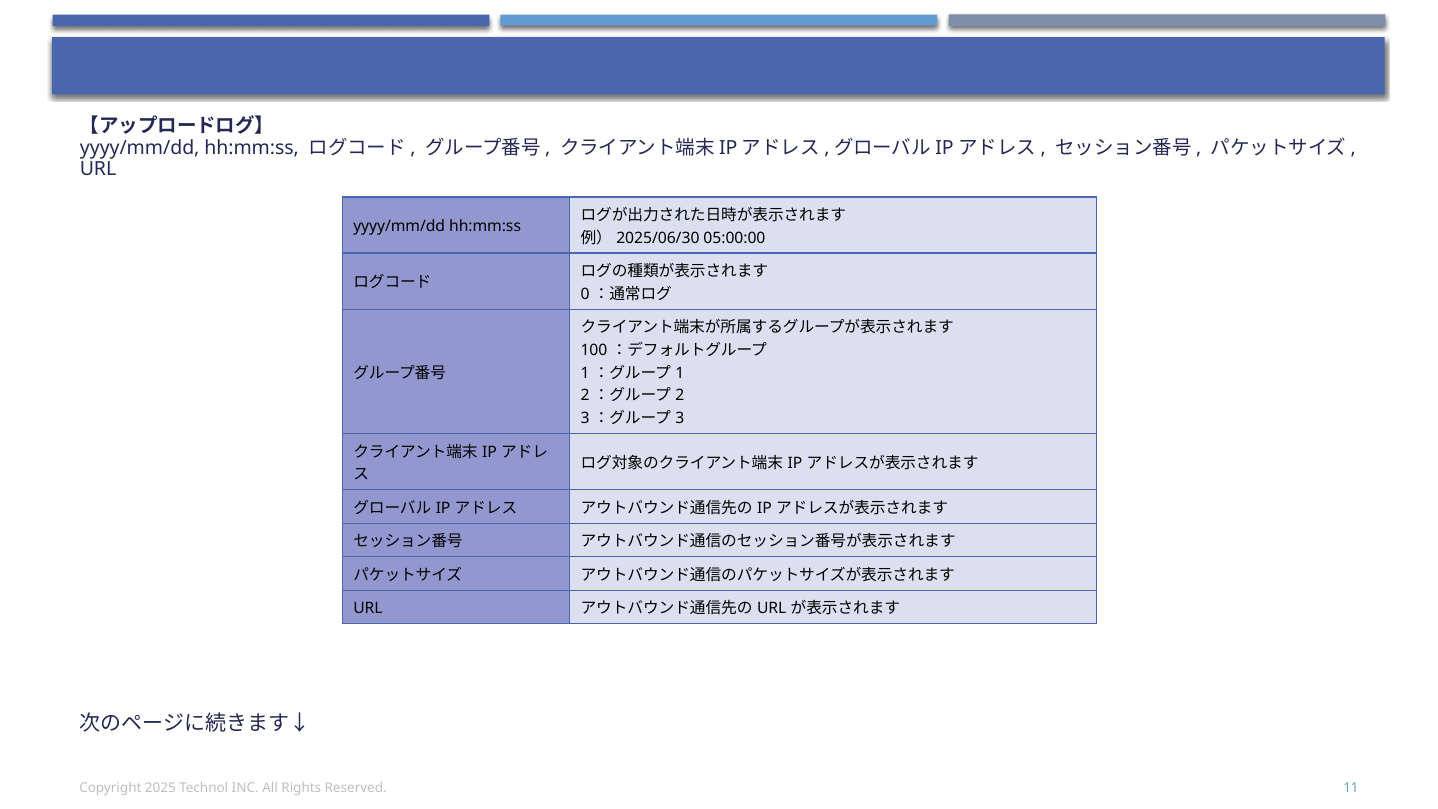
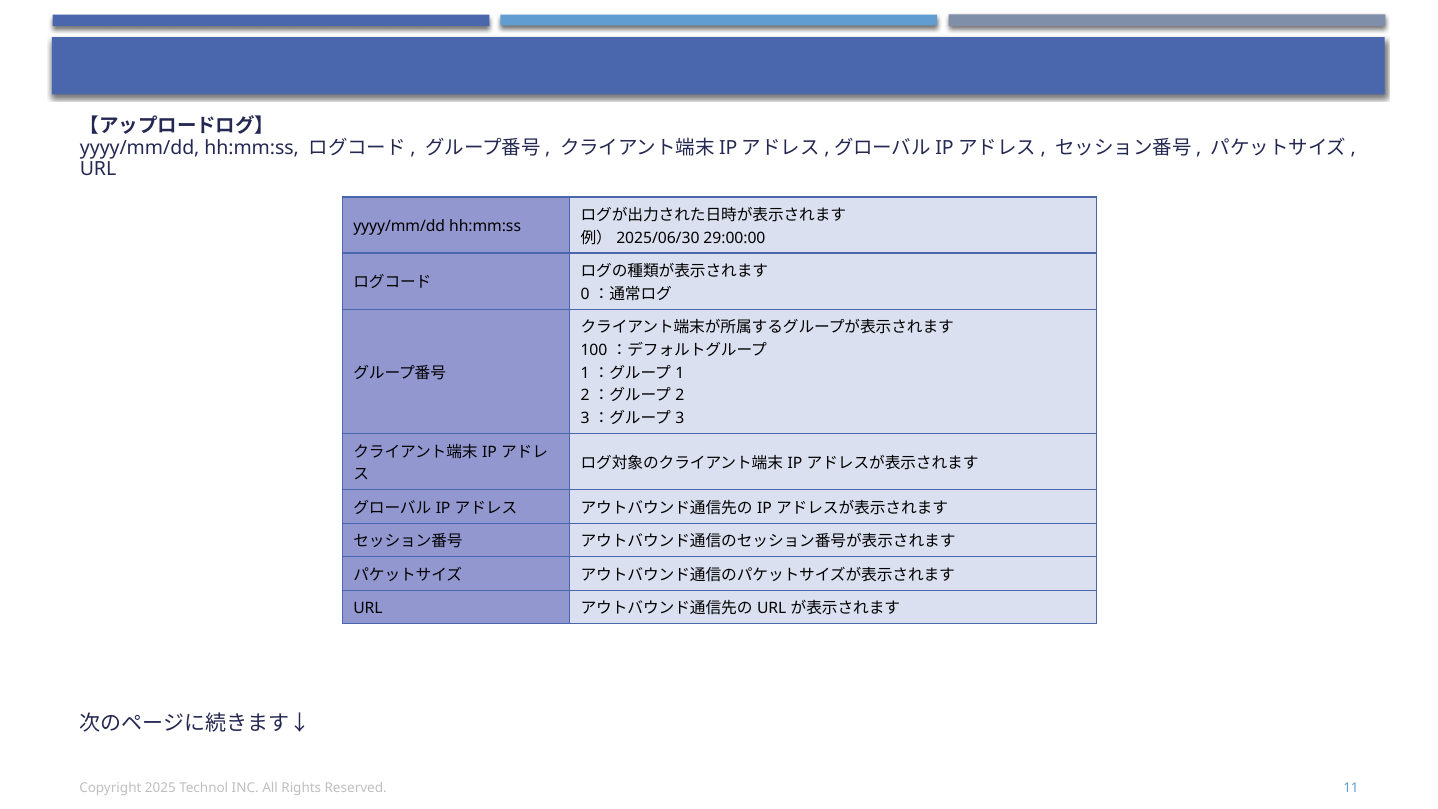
05:00:00: 05:00:00 -> 29:00:00
